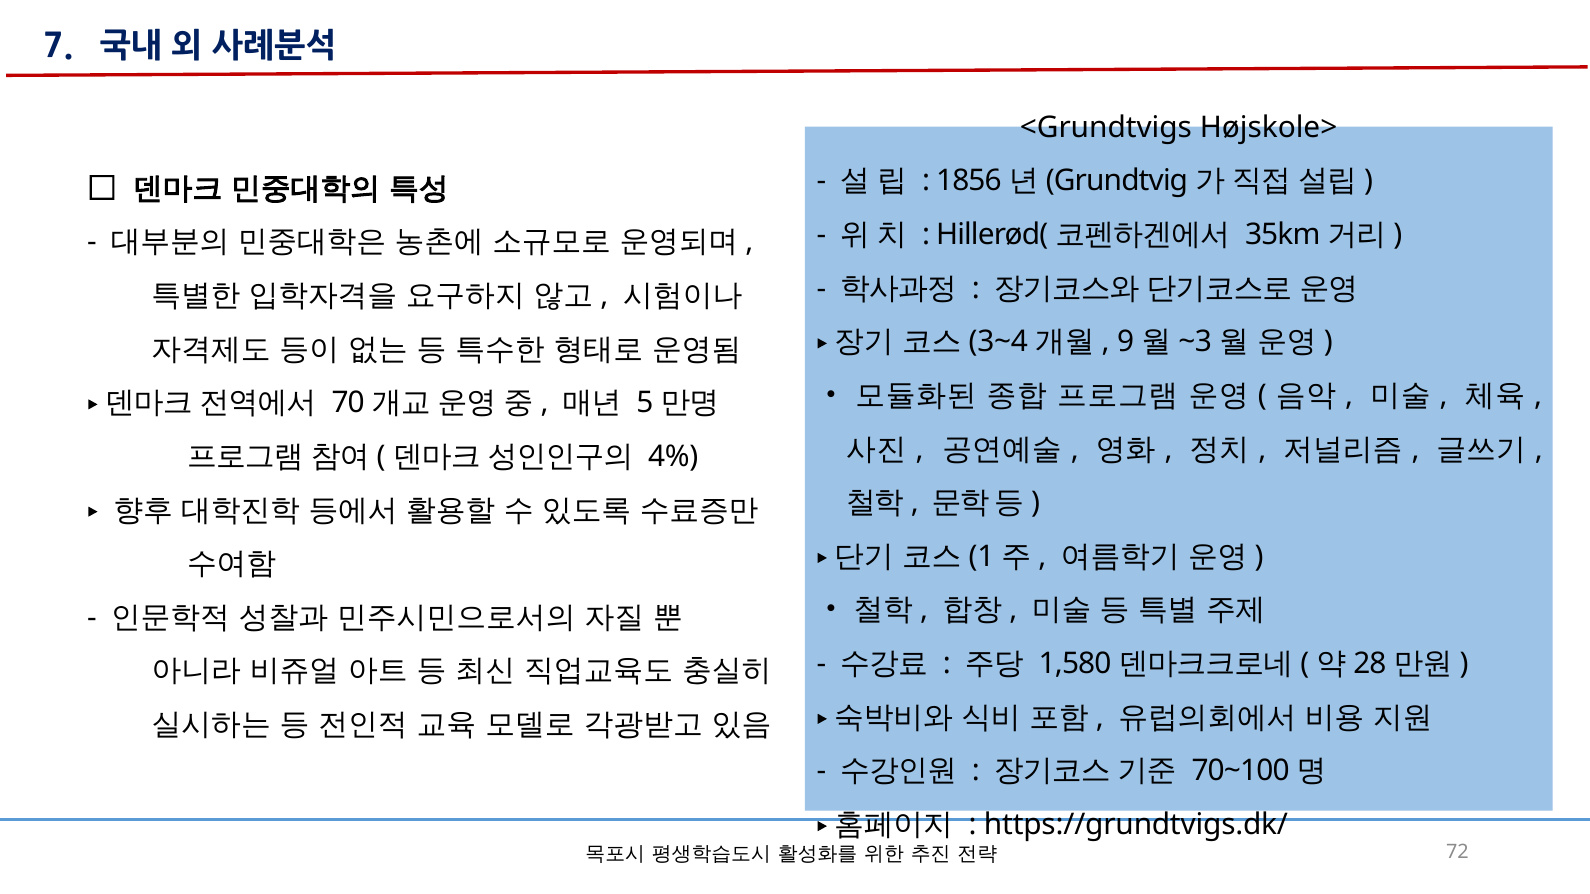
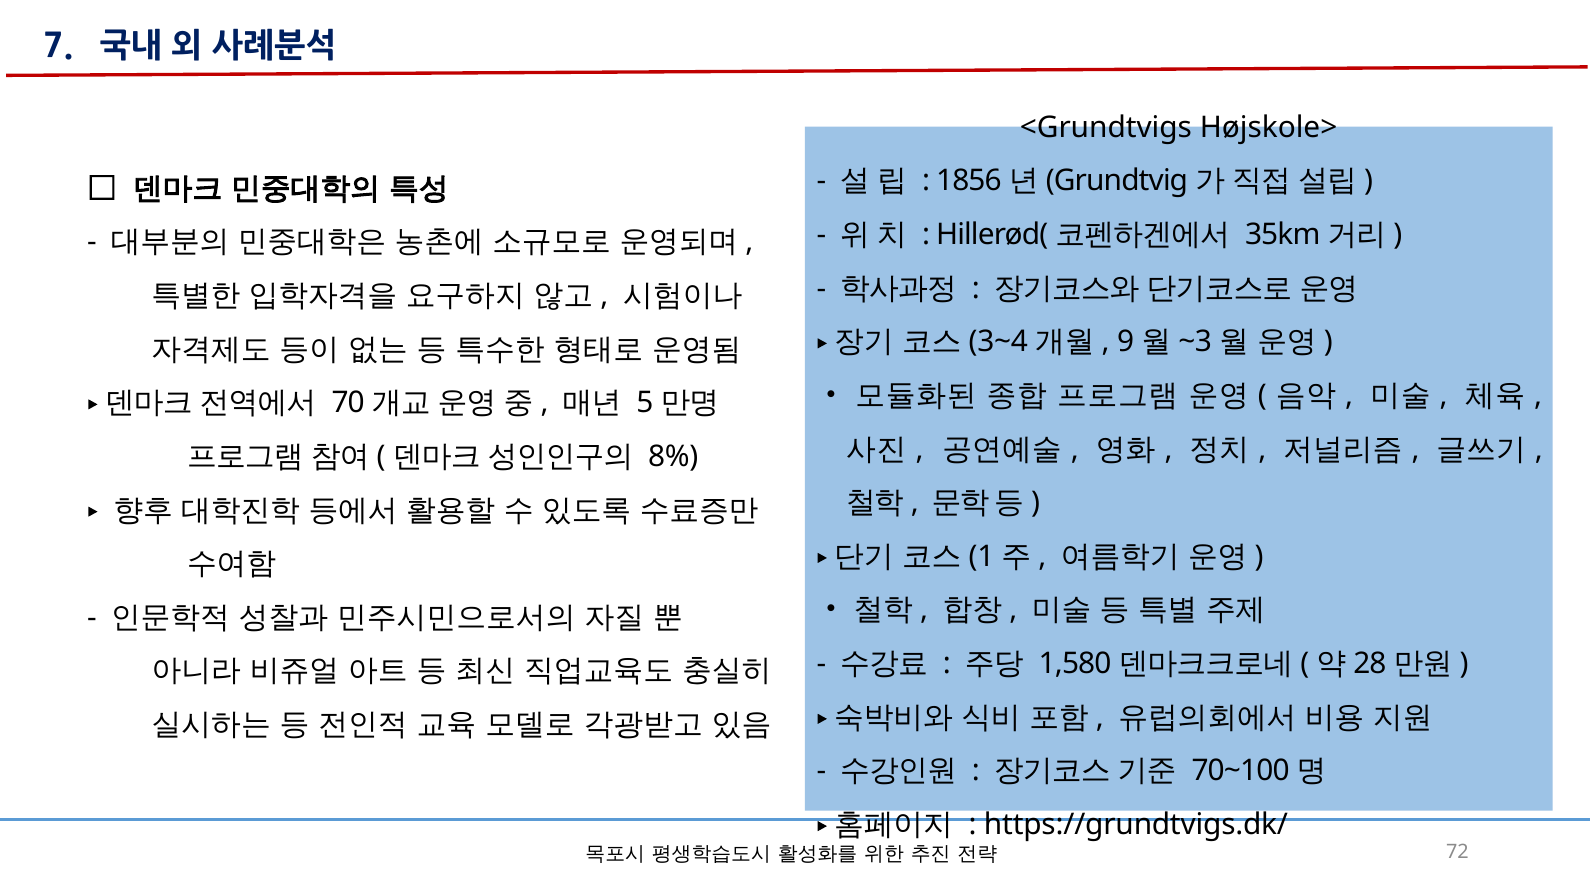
4%: 4% -> 8%
